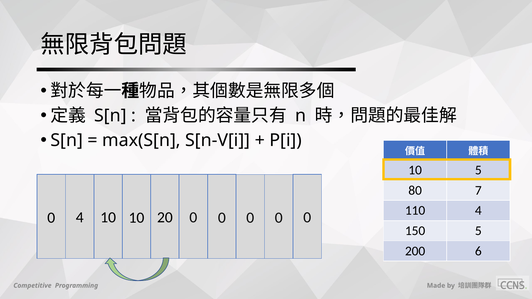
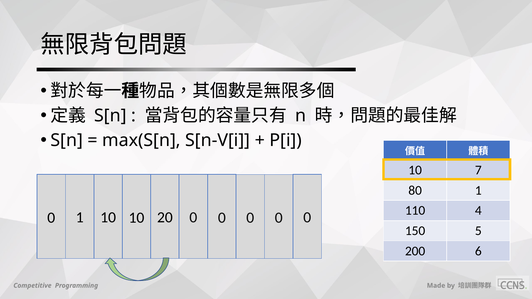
10 5: 5 -> 7
80 7: 7 -> 1
0 4: 4 -> 1
